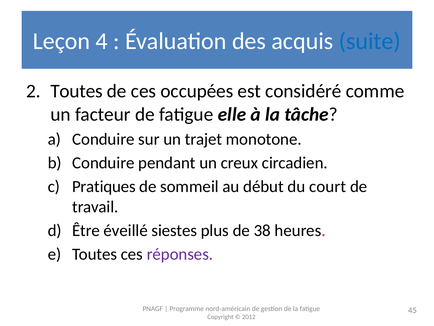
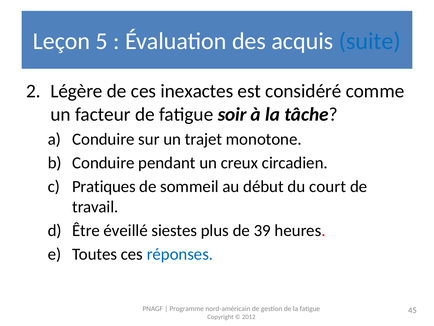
4: 4 -> 5
Toutes at (77, 91): Toutes -> Légère
occupées: occupées -> inexactes
elle: elle -> soir
38: 38 -> 39
réponses colour: purple -> blue
